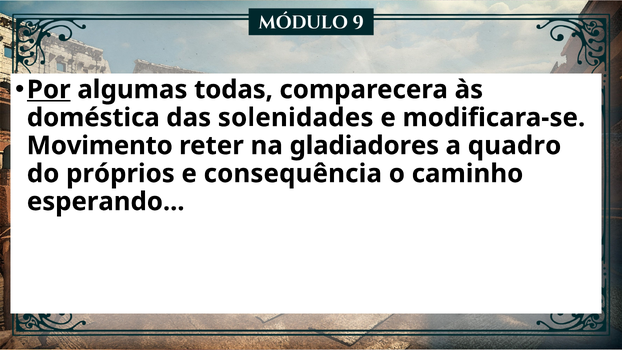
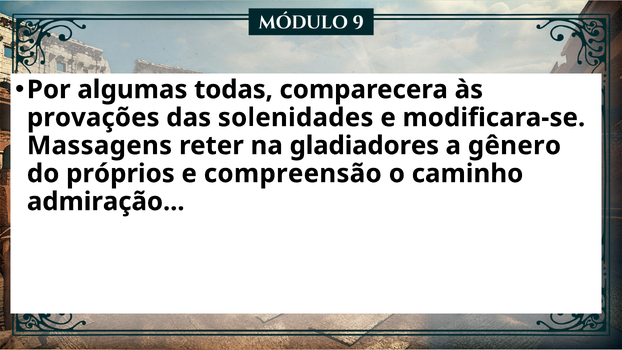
Por underline: present -> none
doméstica: doméstica -> provações
Movimento: Movimento -> Massagens
quadro: quadro -> gênero
consequência: consequência -> compreensão
esperando: esperando -> admiração
